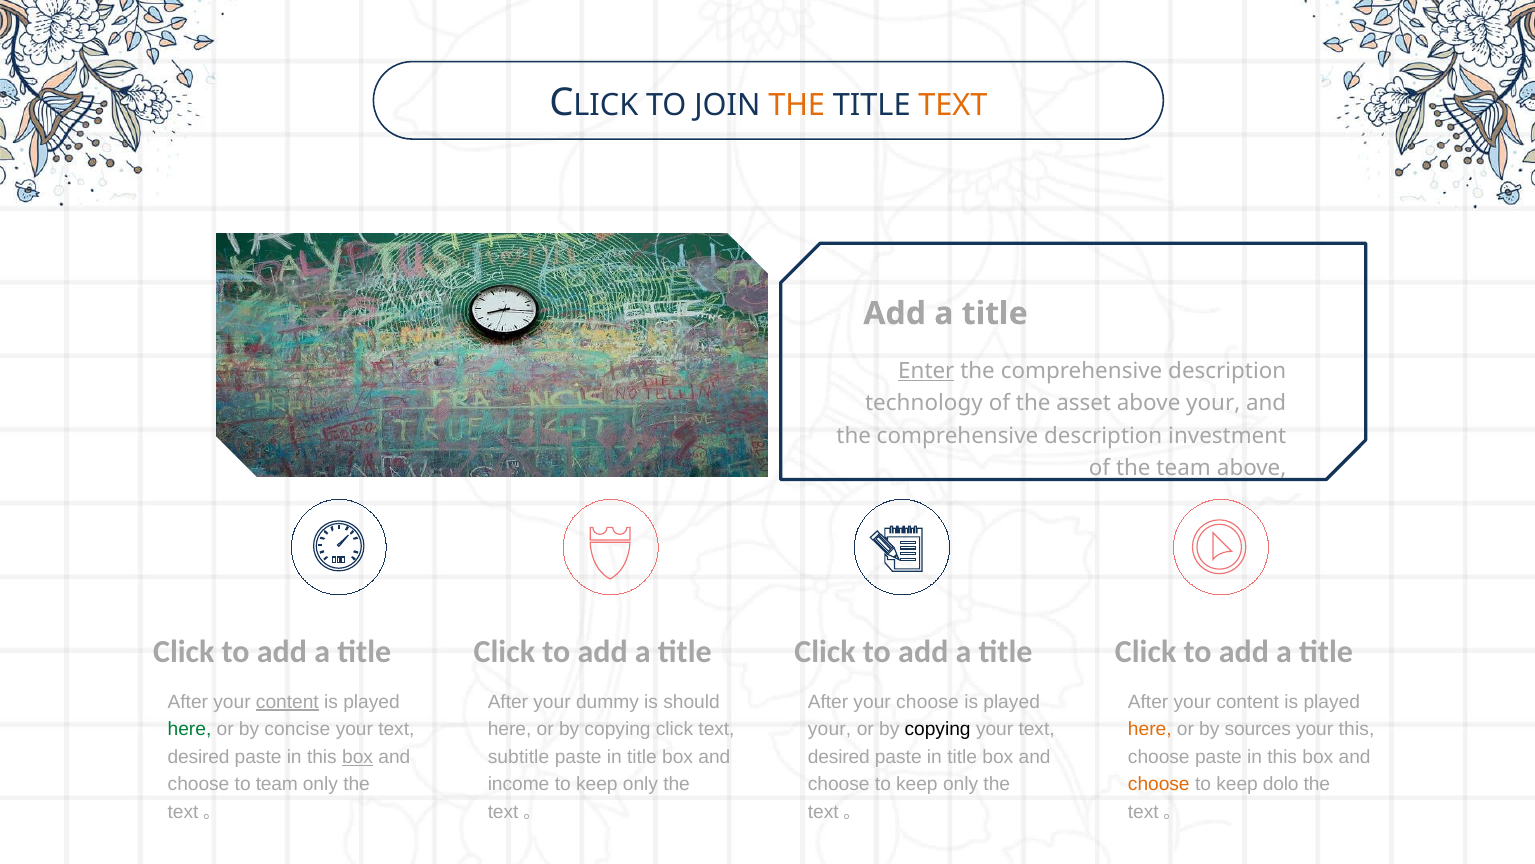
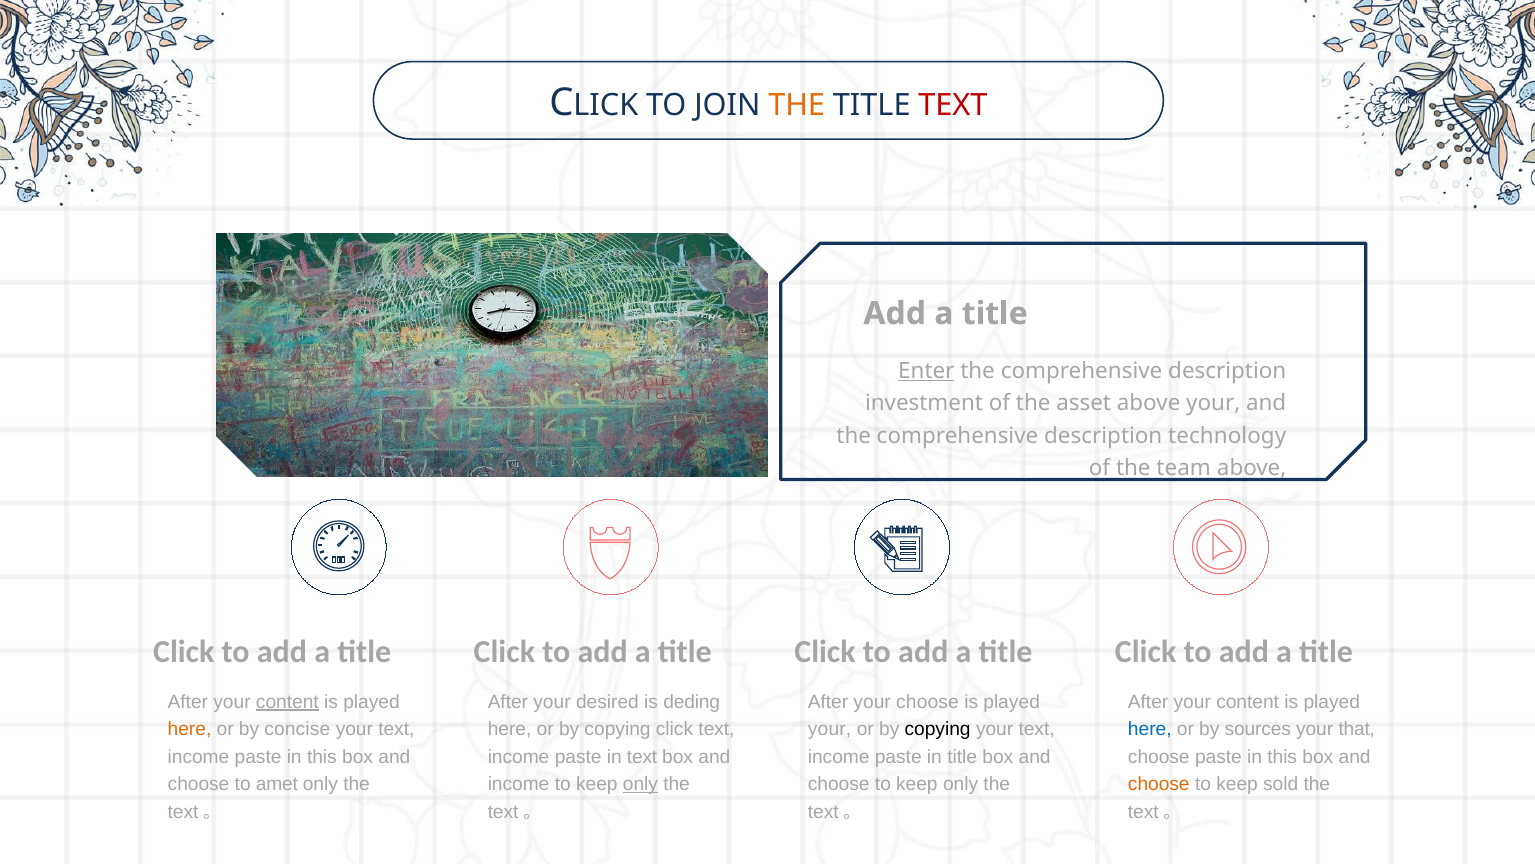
TEXT at (953, 105) colour: orange -> red
technology: technology -> investment
investment: investment -> technology
dummy: dummy -> desired
should: should -> deding
here at (190, 729) colour: green -> orange
here at (1150, 729) colour: orange -> blue
your this: this -> that
desired at (199, 757): desired -> income
box at (358, 757) underline: present -> none
subtitle at (519, 757): subtitle -> income
title at (642, 757): title -> text
desired at (839, 757): desired -> income
to team: team -> amet
only at (640, 784) underline: none -> present
dolo: dolo -> sold
